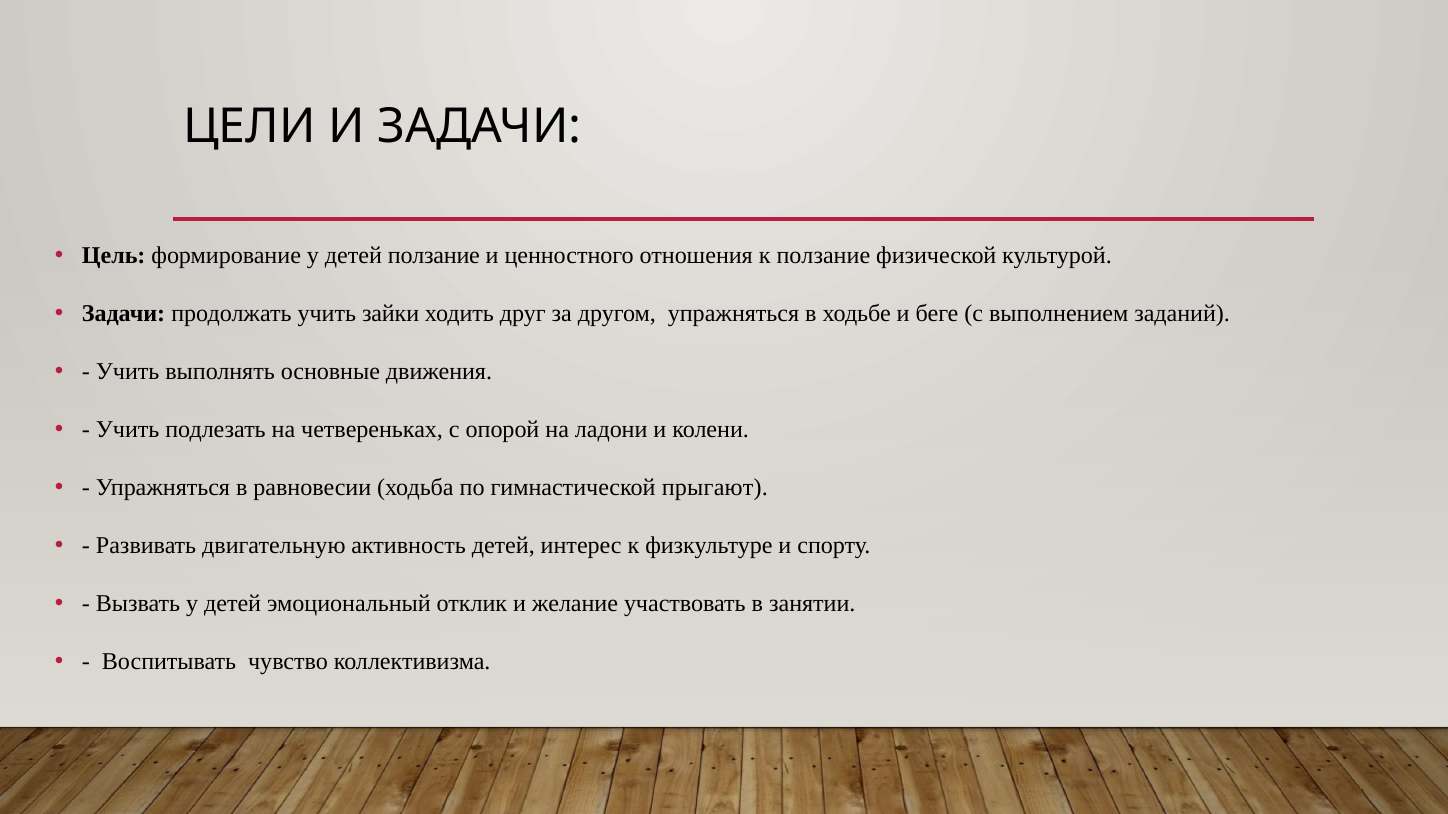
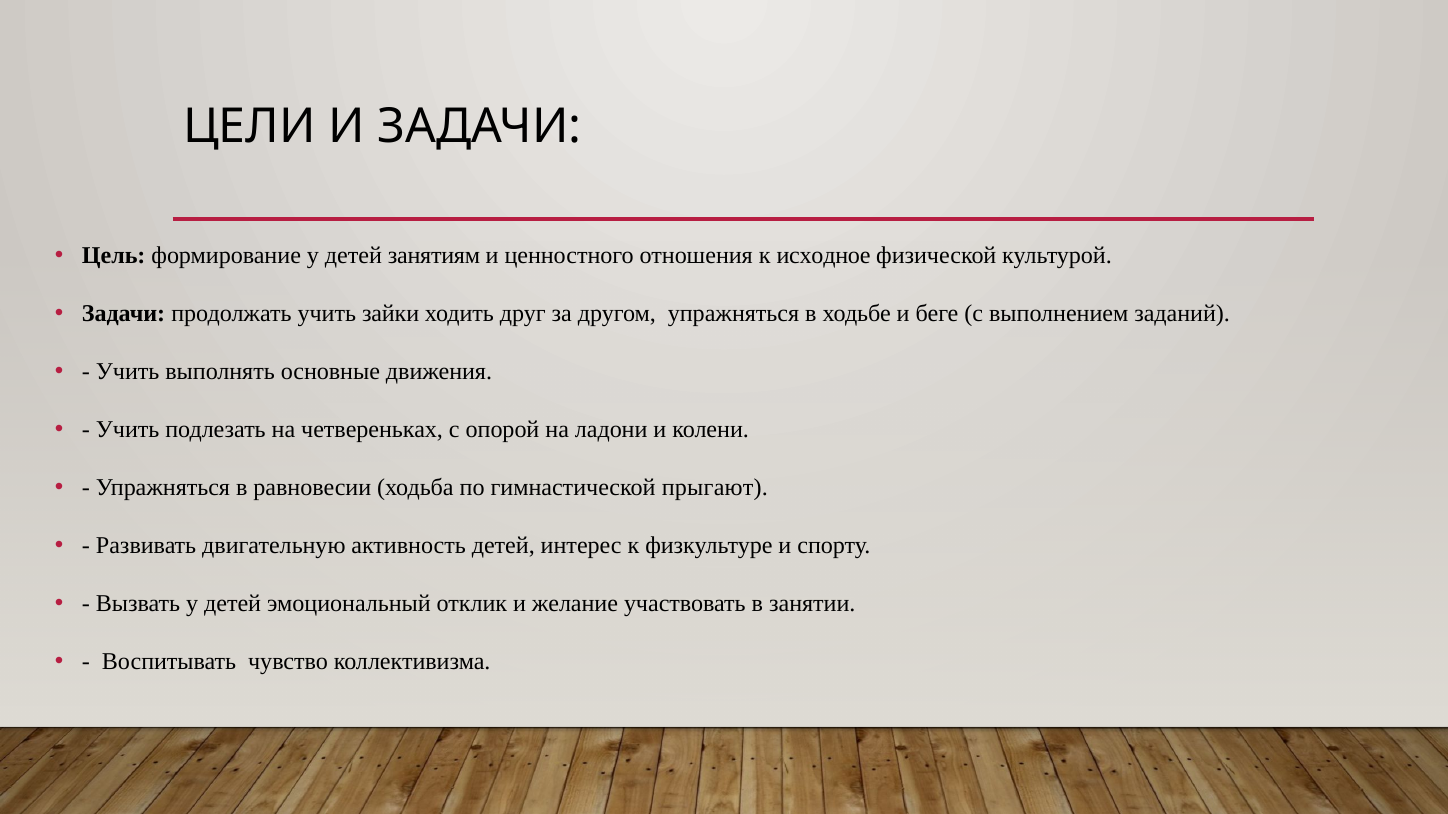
детей ползание: ползание -> занятиям
к ползание: ползание -> исходное
